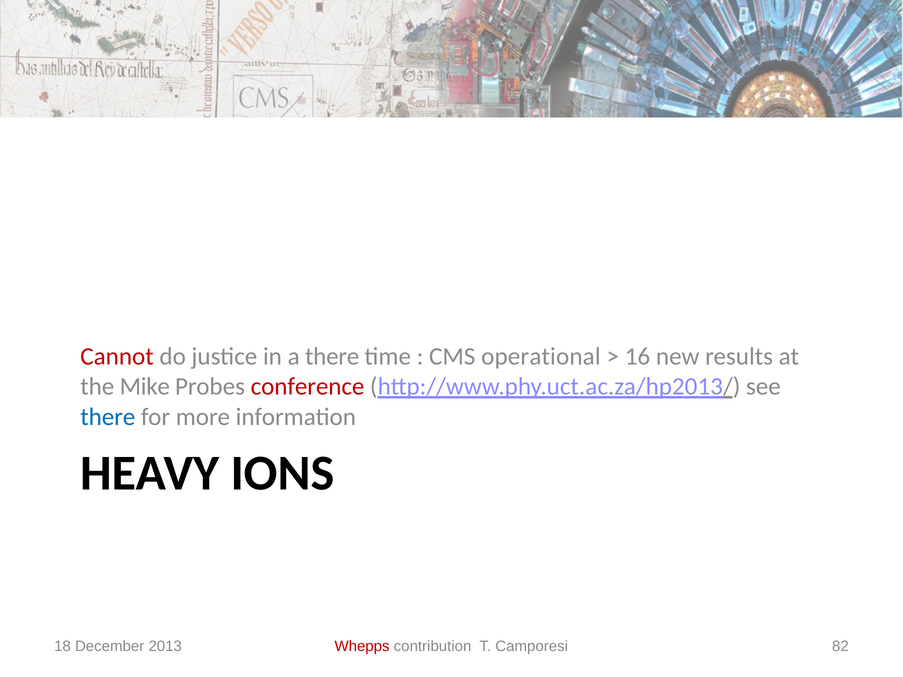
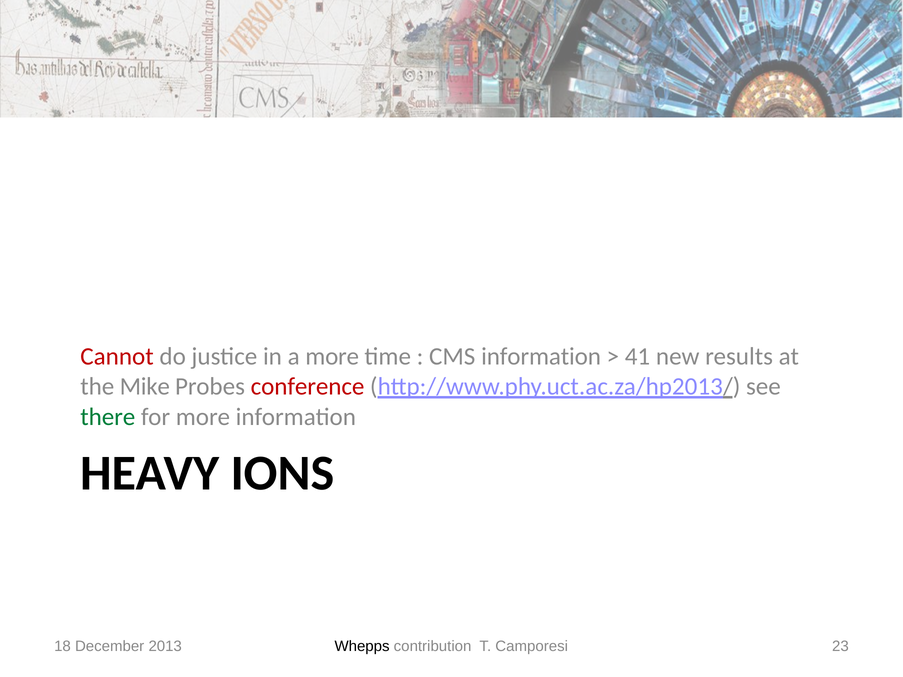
a there: there -> more
CMS operational: operational -> information
16: 16 -> 41
there at (108, 417) colour: blue -> green
Whepps colour: red -> black
82: 82 -> 23
